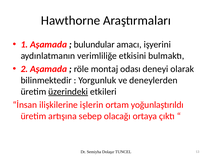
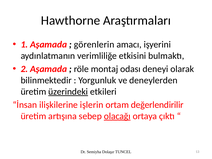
bulundular: bulundular -> görenlerin
yoğunlaştırıldı: yoğunlaştırıldı -> değerlendirilir
olacağı underline: none -> present
